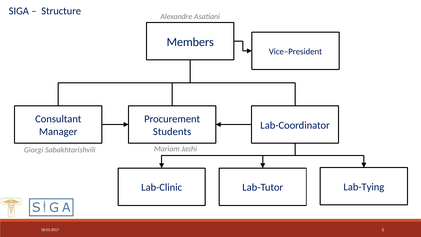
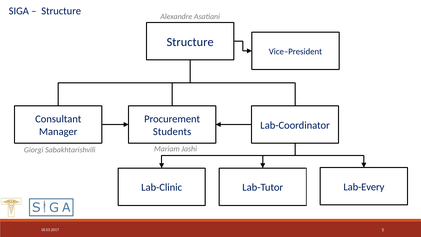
Members at (190, 42): Members -> Structure
Lab-Tying: Lab-Tying -> Lab-Every
